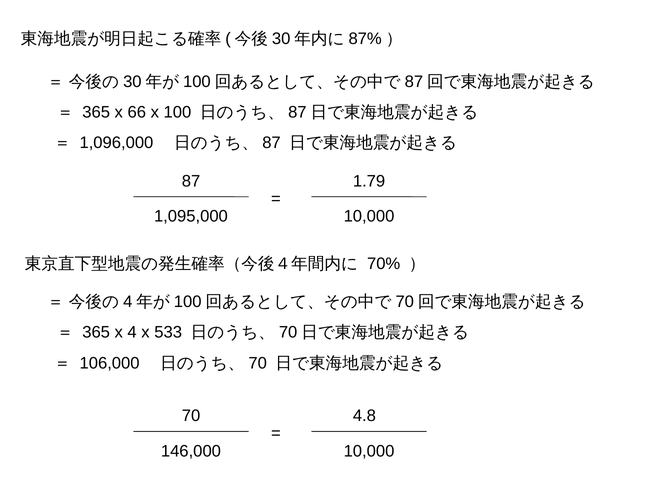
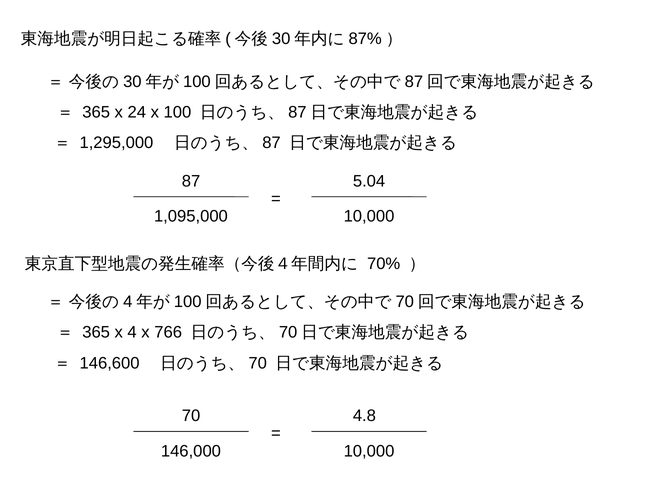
66: 66 -> 24
1,096,000: 1,096,000 -> 1,295,000
1.79: 1.79 -> 5.04
533: 533 -> 766
106,000: 106,000 -> 146,600
